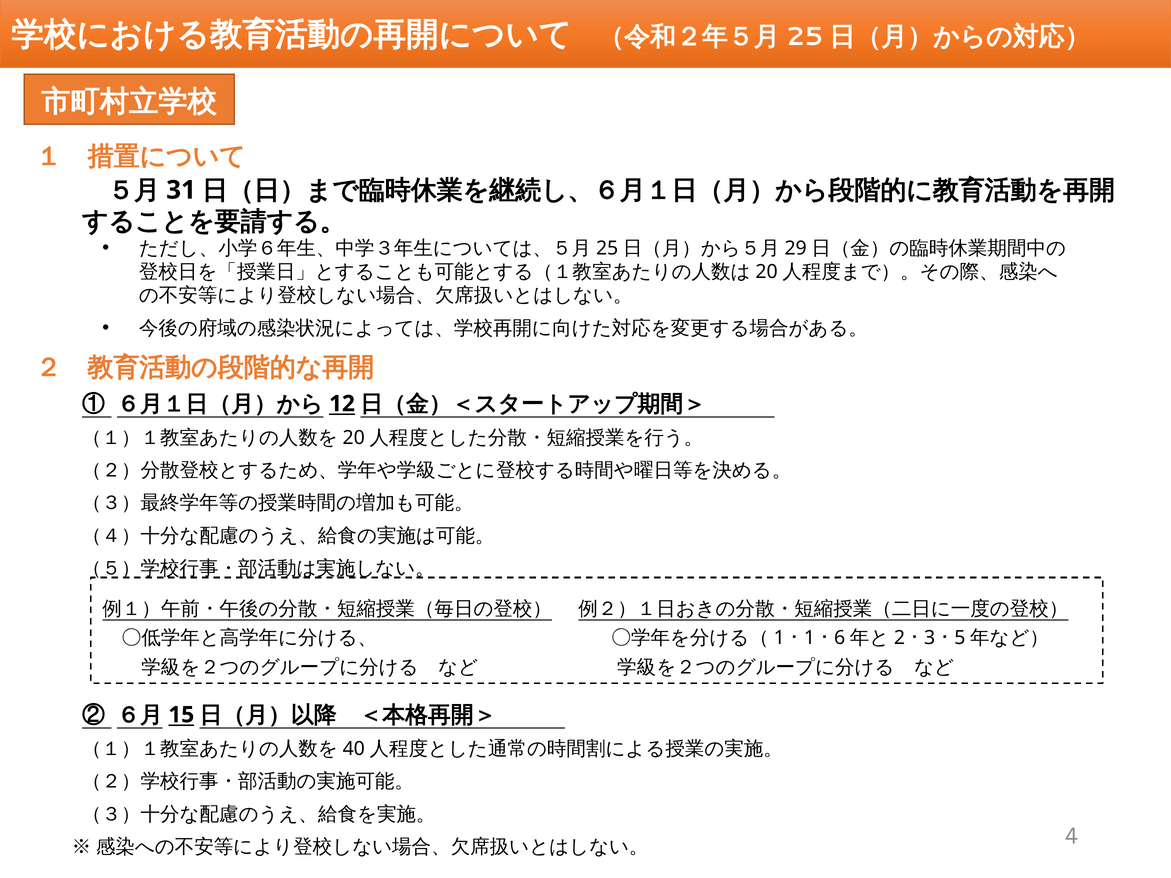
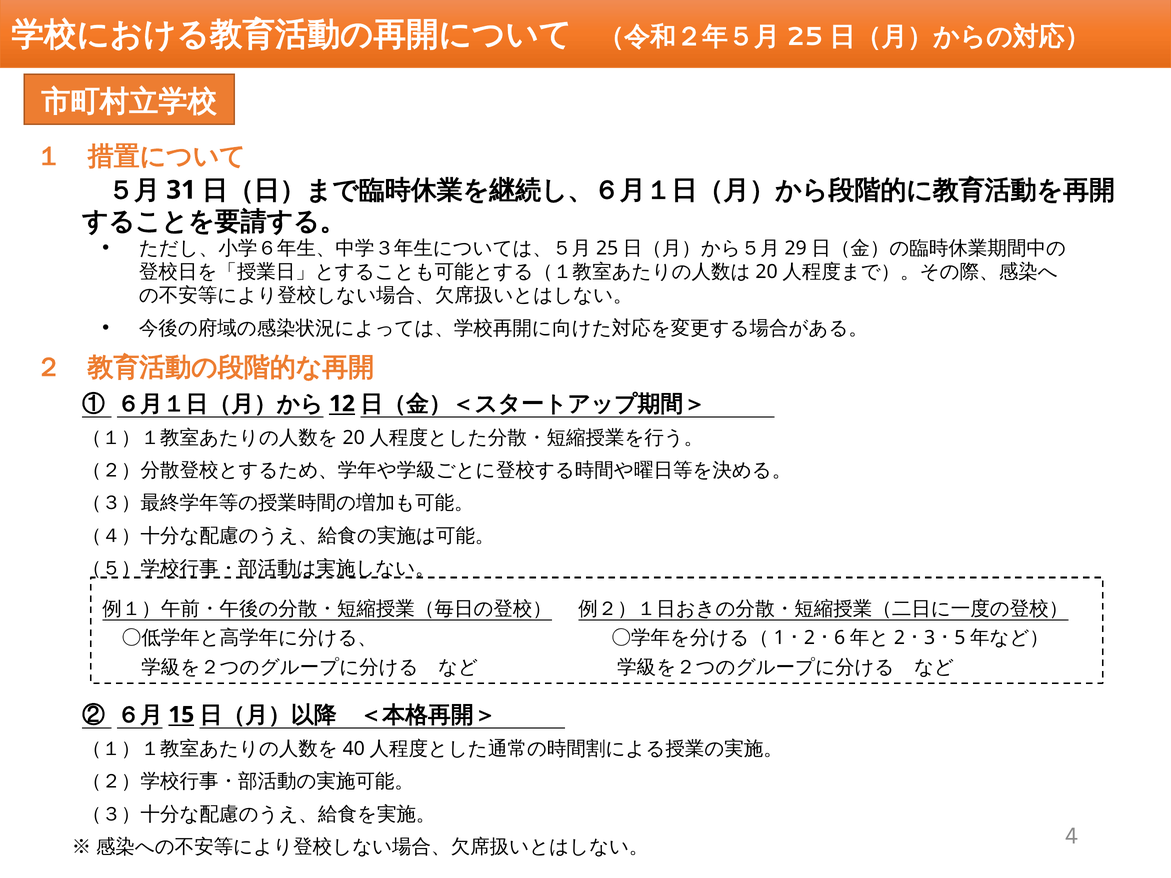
1: 1 -> 2
